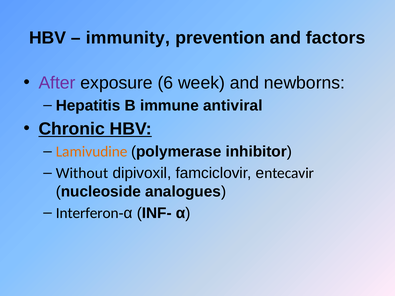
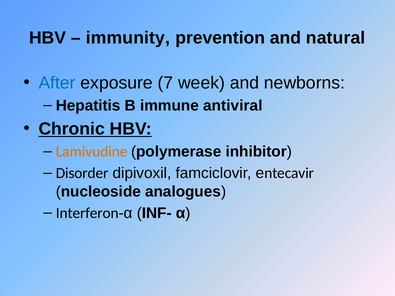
factors: factors -> natural
After colour: purple -> blue
6: 6 -> 7
Without: Without -> Disorder
